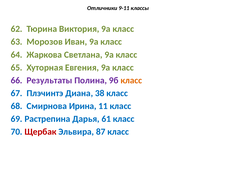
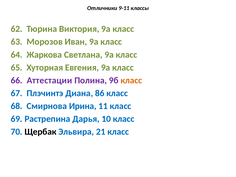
Результаты: Результаты -> Аттестации
38: 38 -> 86
61: 61 -> 10
Щербак colour: red -> black
87: 87 -> 21
